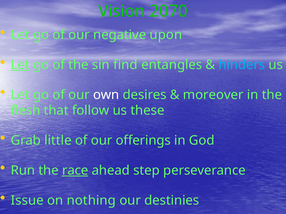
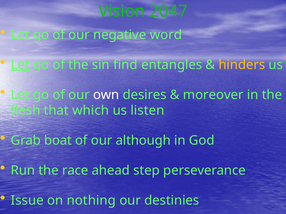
2070: 2070 -> 2047
upon: upon -> word
hinders colour: light blue -> yellow
follow: follow -> which
these: these -> listen
little: little -> boat
offerings: offerings -> although
race underline: present -> none
